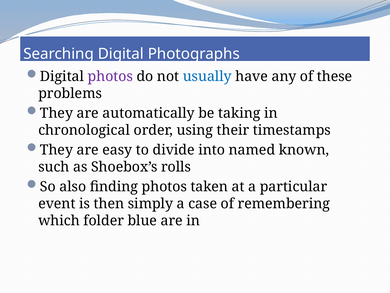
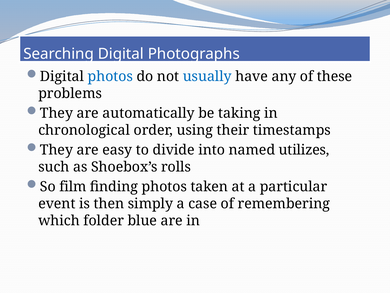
photos at (110, 76) colour: purple -> blue
known: known -> utilizes
also: also -> film
